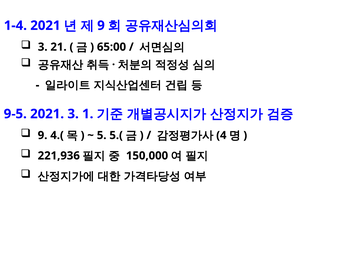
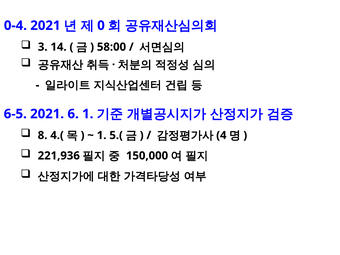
1-4: 1-4 -> 0-4
9 at (101, 26): 9 -> 0
21: 21 -> 14
65:00: 65:00 -> 58:00
9-5: 9-5 -> 6-5
2021 3: 3 -> 6
9 at (43, 135): 9 -> 8
5 at (102, 135): 5 -> 1
